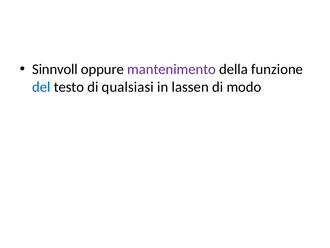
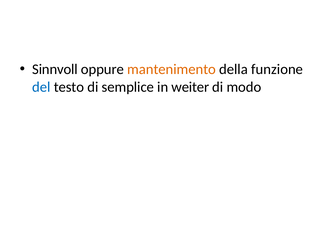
mantenimento colour: purple -> orange
qualsiasi: qualsiasi -> semplice
lassen: lassen -> weiter
